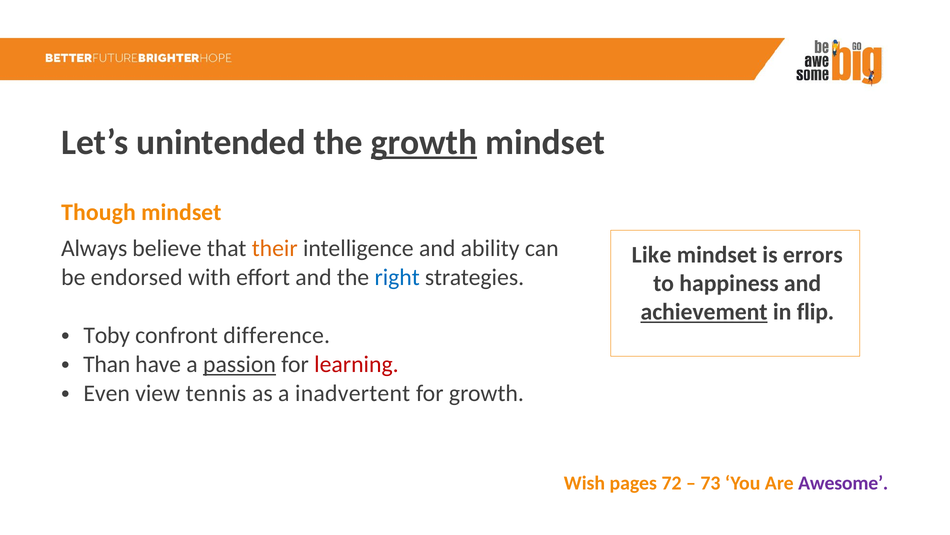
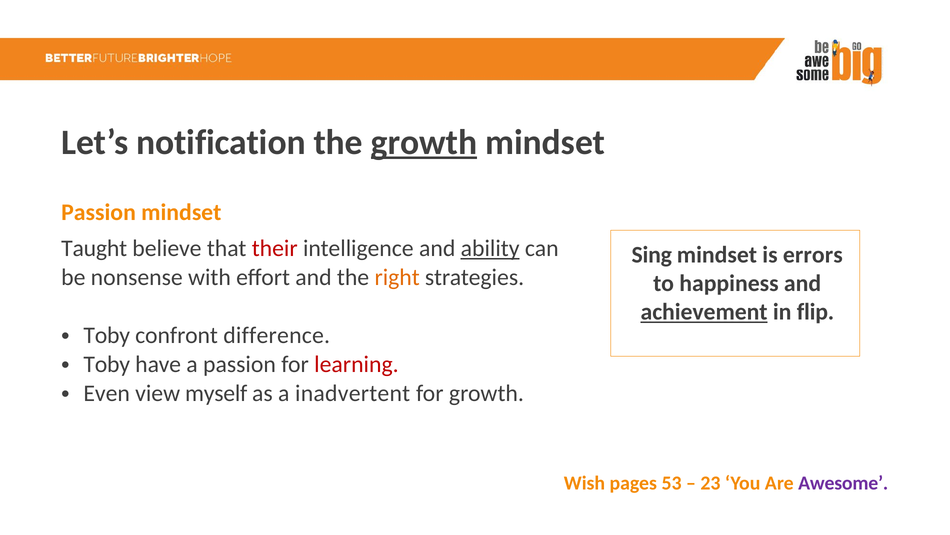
unintended: unintended -> notification
Though at (98, 212): Though -> Passion
Always: Always -> Taught
their colour: orange -> red
ability underline: none -> present
Like: Like -> Sing
endorsed: endorsed -> nonsense
right colour: blue -> orange
Than at (107, 364): Than -> Toby
passion at (239, 364) underline: present -> none
tennis: tennis -> myself
72: 72 -> 53
73: 73 -> 23
